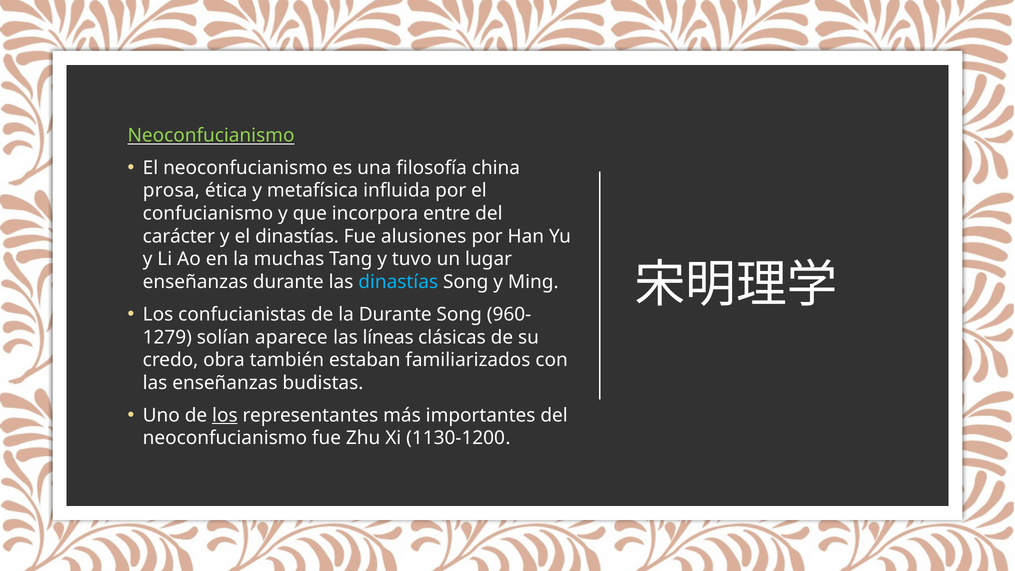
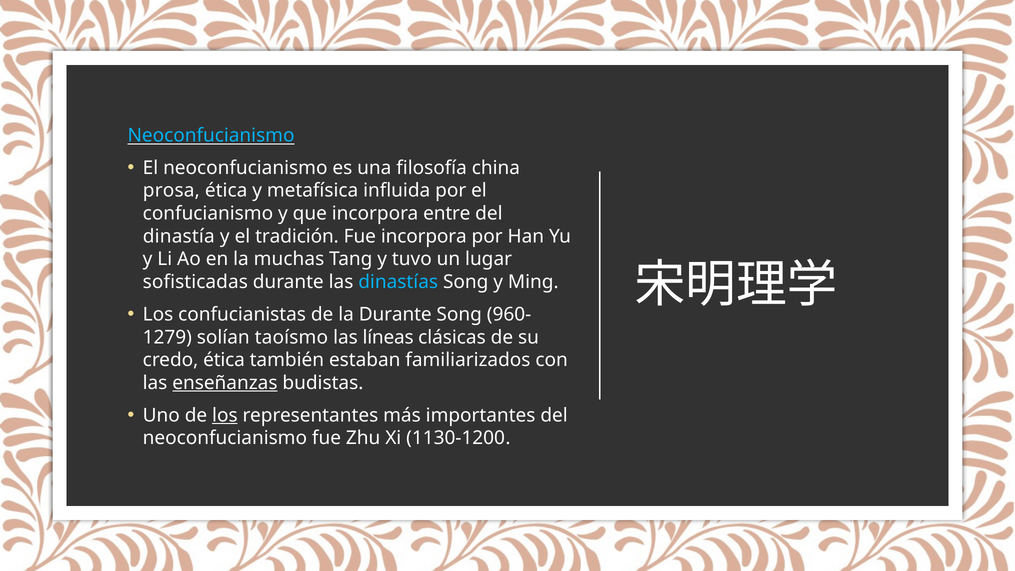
Neoconfucianismo at (211, 135) colour: light green -> light blue
carácter: carácter -> dinastía
el dinastías: dinastías -> tradición
Fue alusiones: alusiones -> incorpora
enseñanzas at (195, 282): enseñanzas -> sofisticadas
aparece: aparece -> taoísmo
credo obra: obra -> ética
enseñanzas at (225, 383) underline: none -> present
